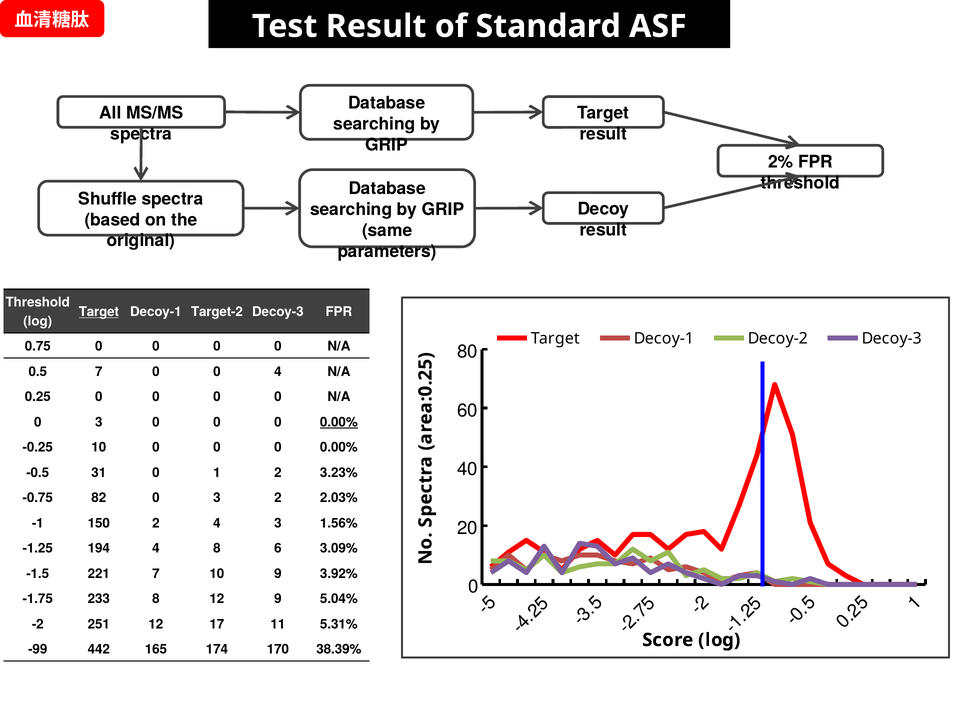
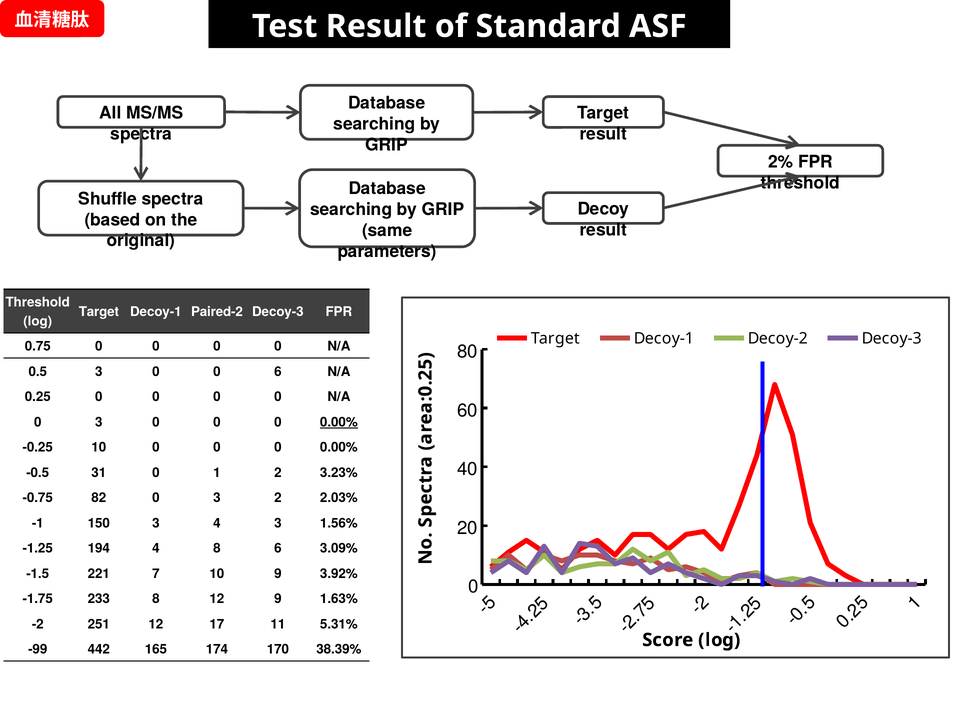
Target at (99, 312) underline: present -> none
Target-2: Target-2 -> Paired-2
0.5 7: 7 -> 3
0 4: 4 -> 6
150 2: 2 -> 3
5.04%: 5.04% -> 1.63%
